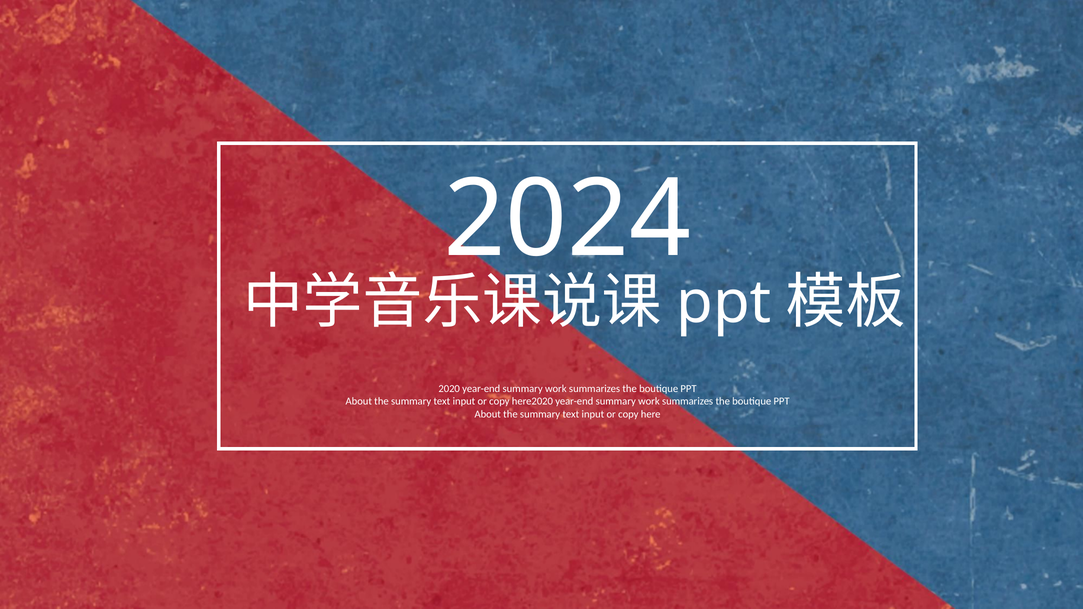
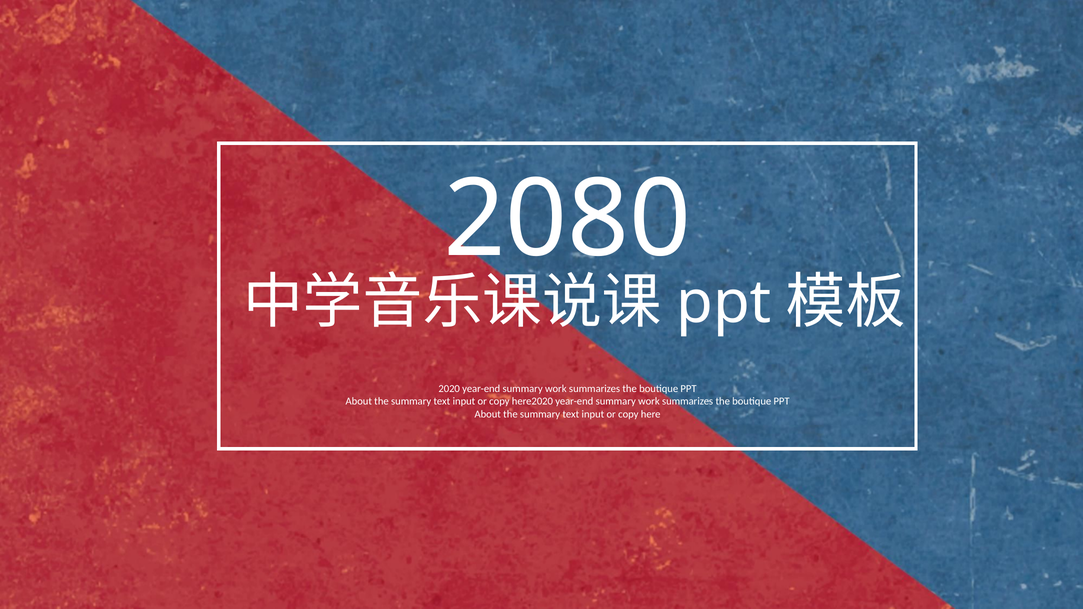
2024: 2024 -> 2080
